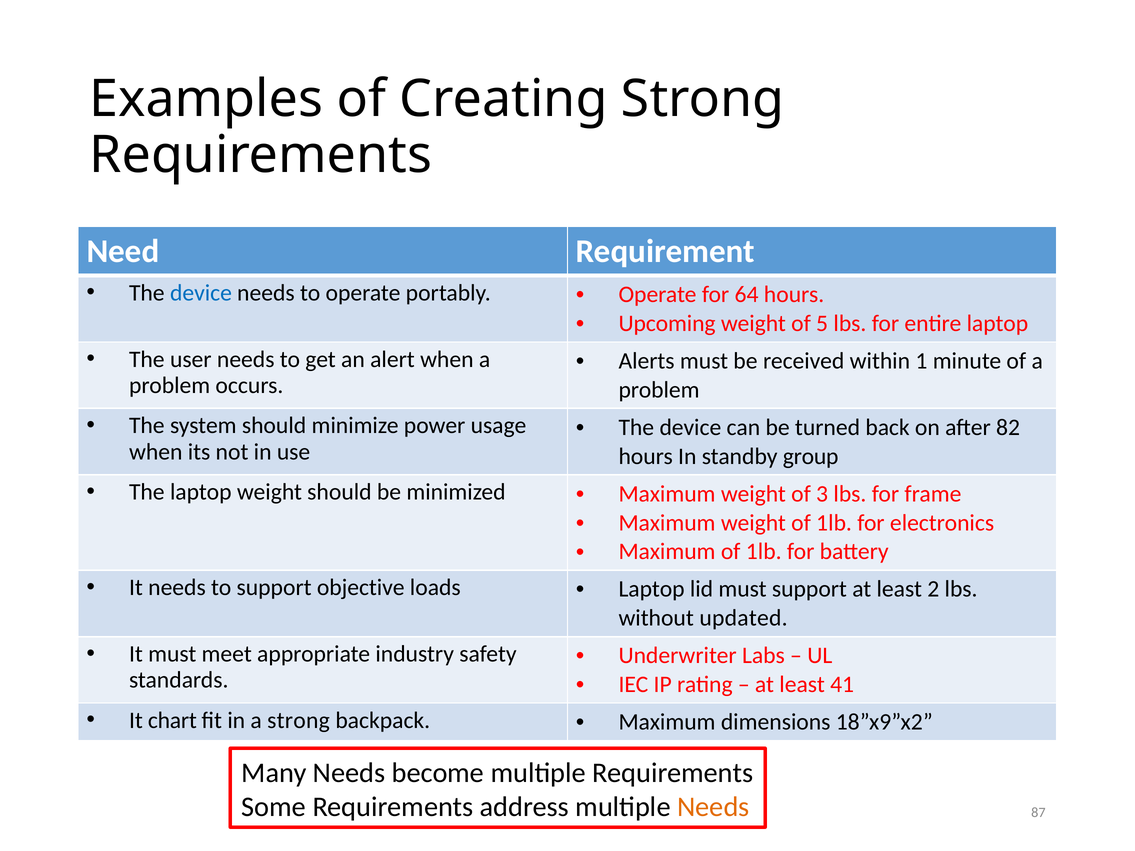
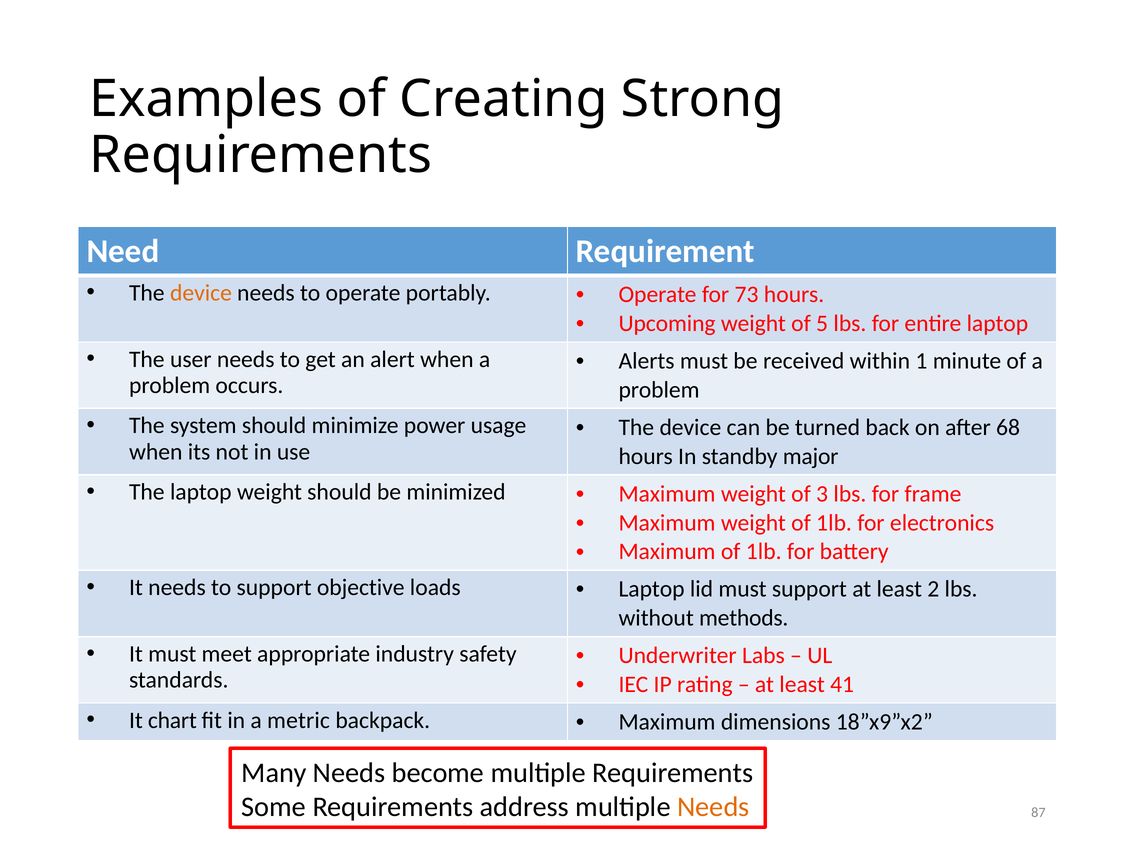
device at (201, 293) colour: blue -> orange
64: 64 -> 73
82: 82 -> 68
group: group -> major
updated: updated -> methods
a strong: strong -> metric
